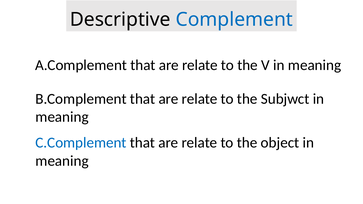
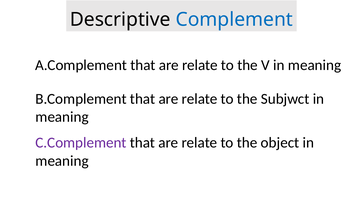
C.Complement colour: blue -> purple
